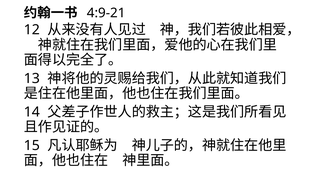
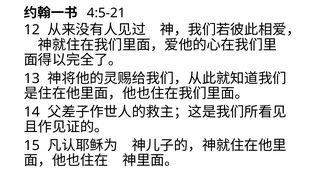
4:9-21: 4:9-21 -> 4:5-21
